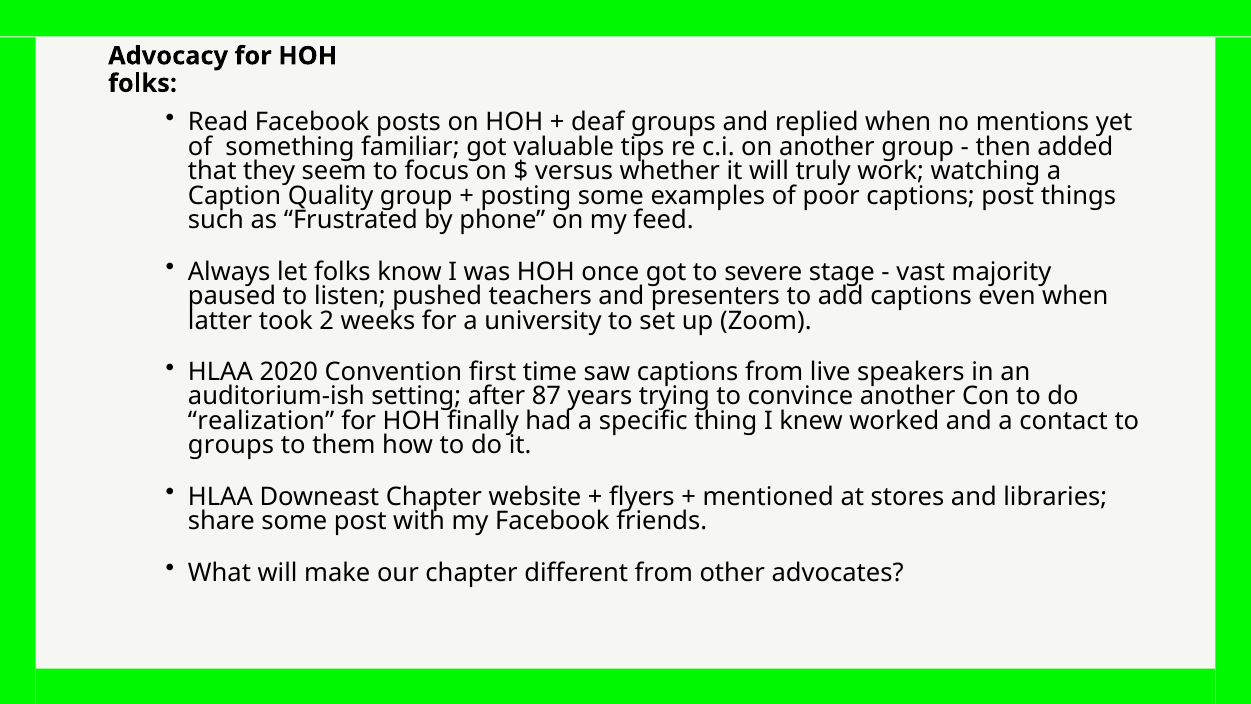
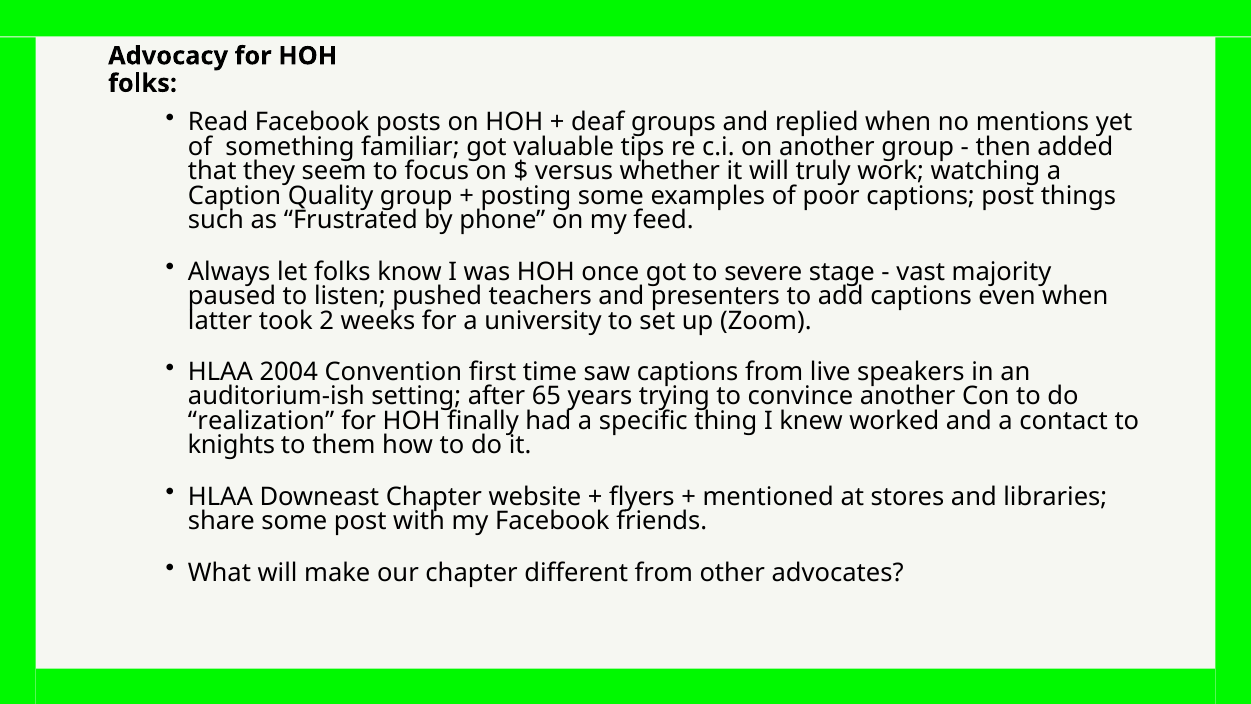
2020: 2020 -> 2004
87: 87 -> 65
groups at (231, 445): groups -> knights
